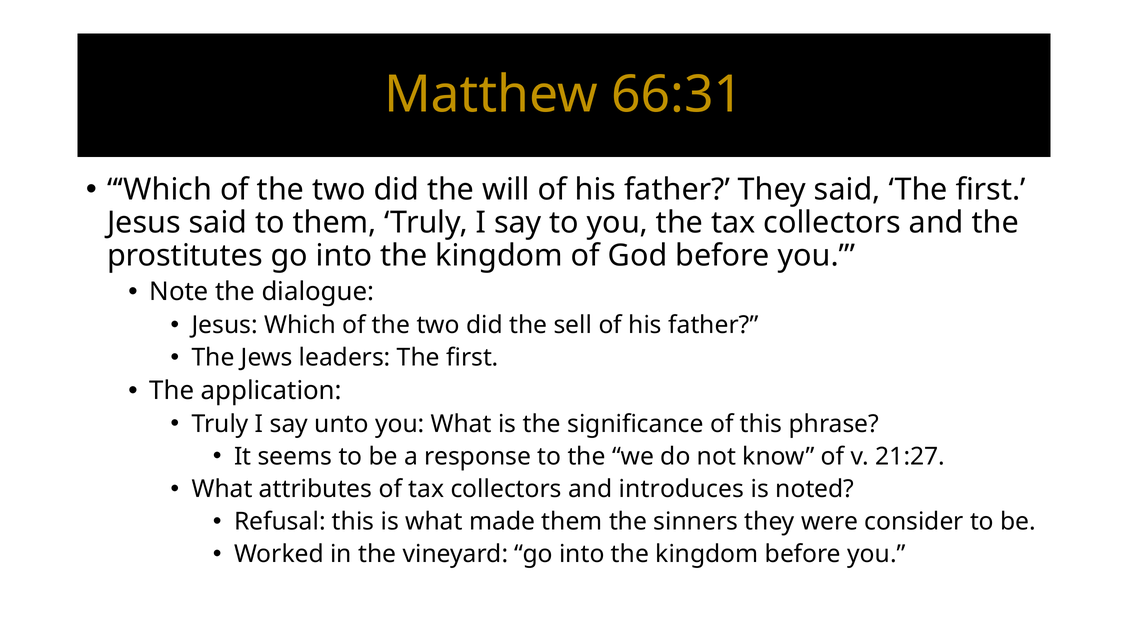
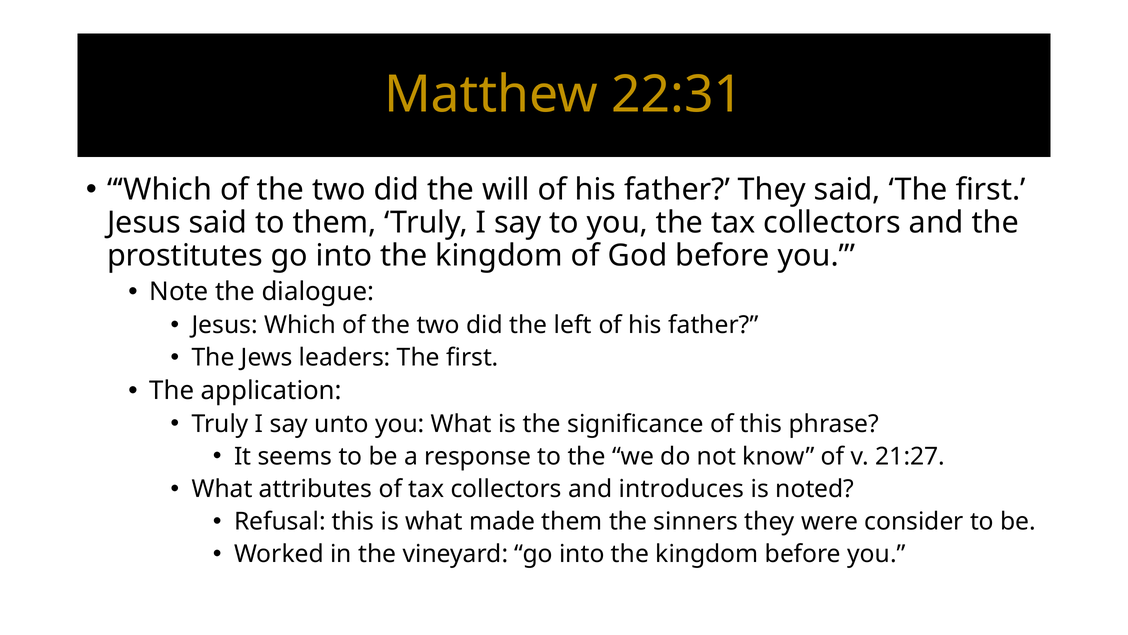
66:31: 66:31 -> 22:31
sell: sell -> left
